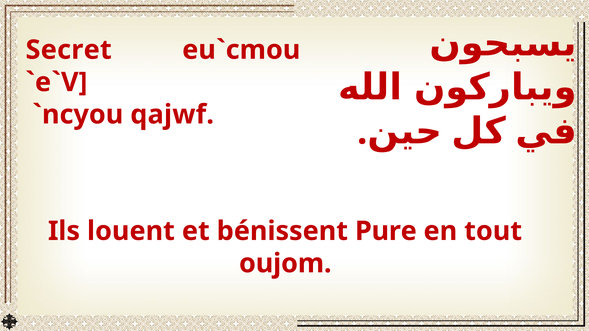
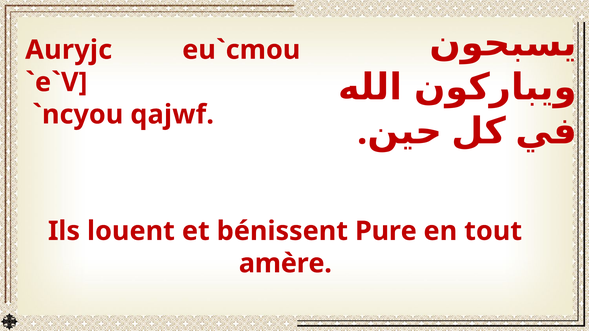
Secret: Secret -> Auryjc
oujom: oujom -> amère
